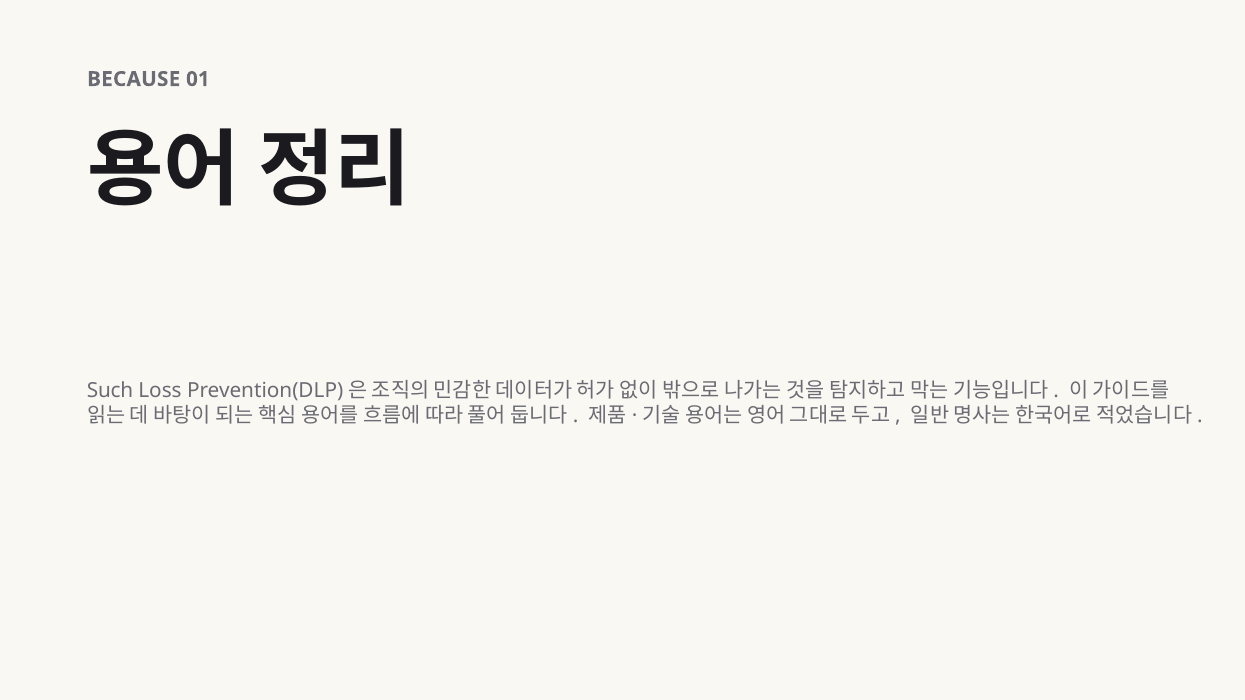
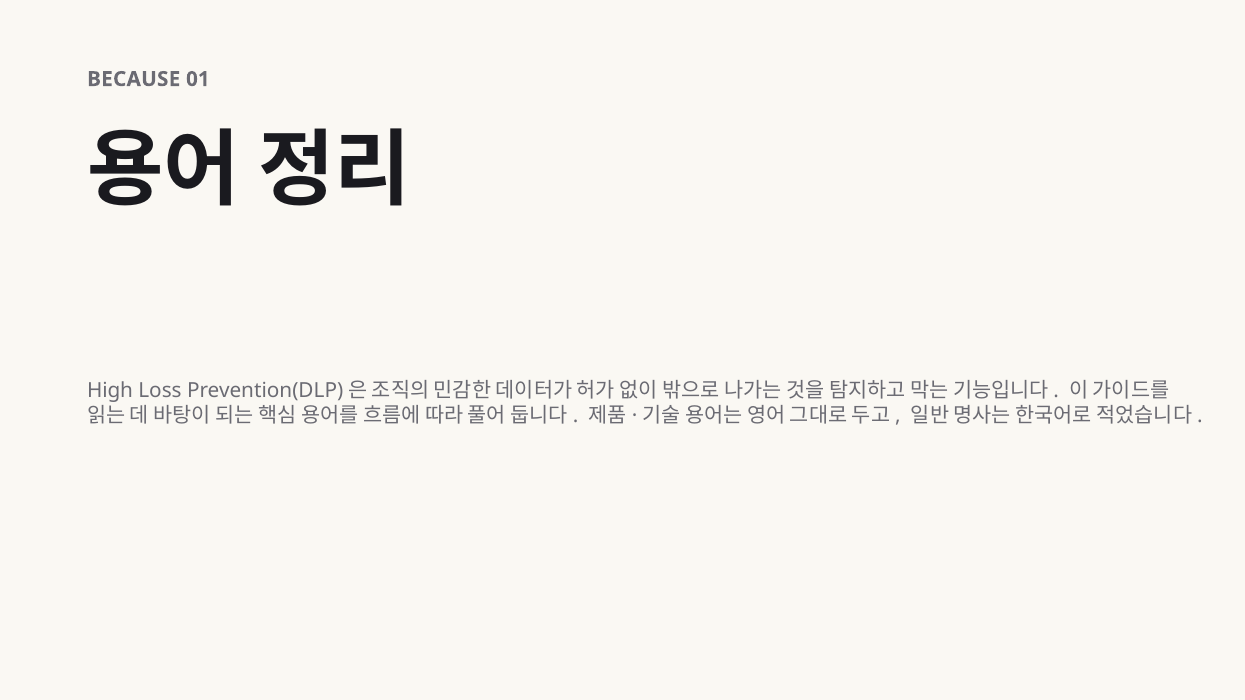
Such: Such -> High
